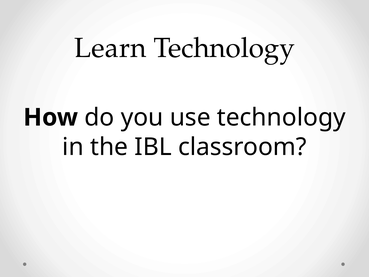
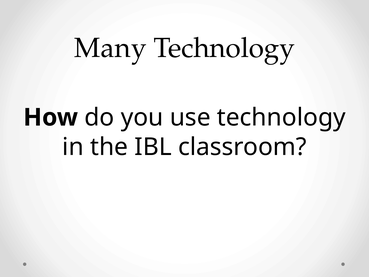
Learn: Learn -> Many
